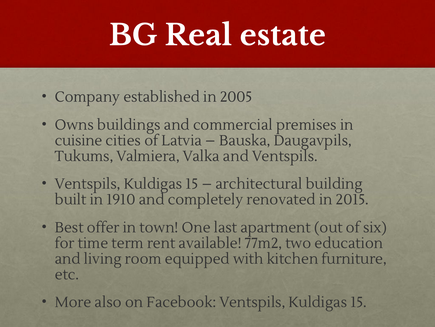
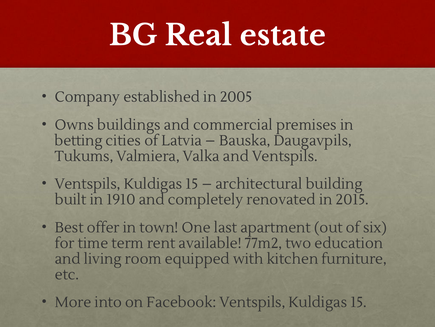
cuisine: cuisine -> betting
also: also -> into
